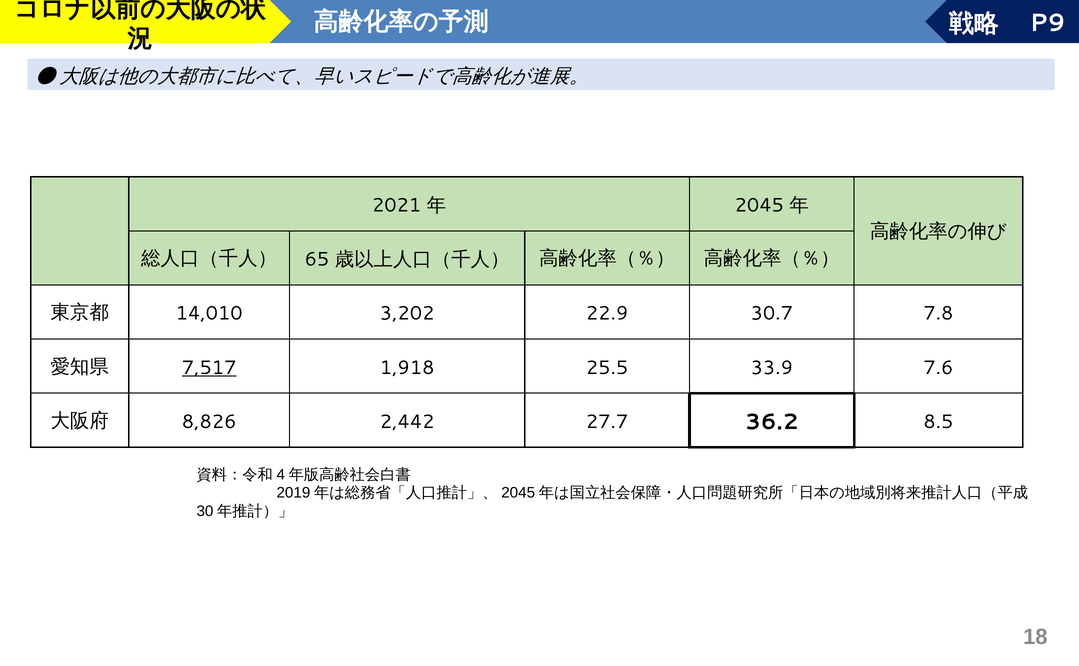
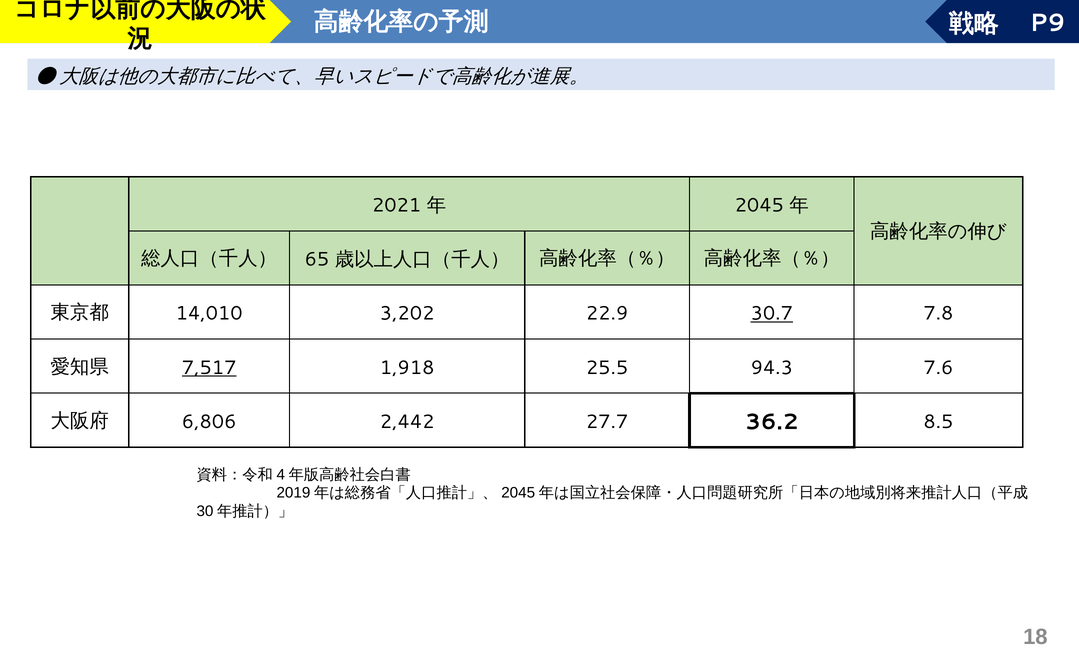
30.7 underline: none -> present
33.9: 33.9 -> 94.3
8,826: 8,826 -> 6,806
